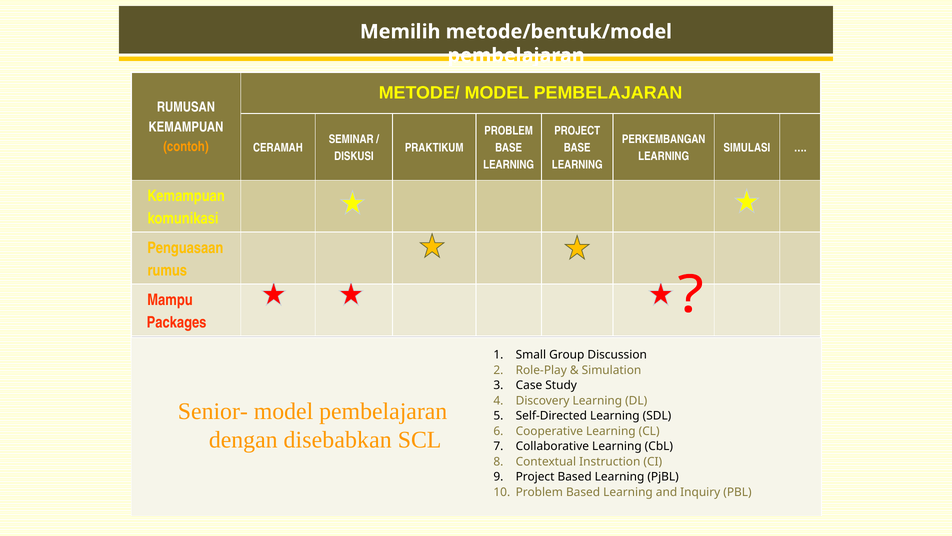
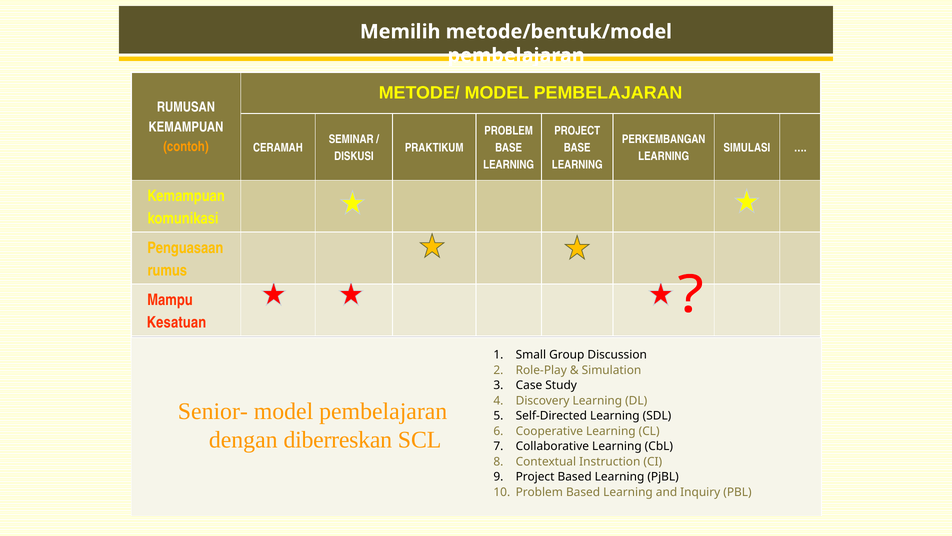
Packages: Packages -> Kesatuan
disebabkan: disebabkan -> diberreskan
